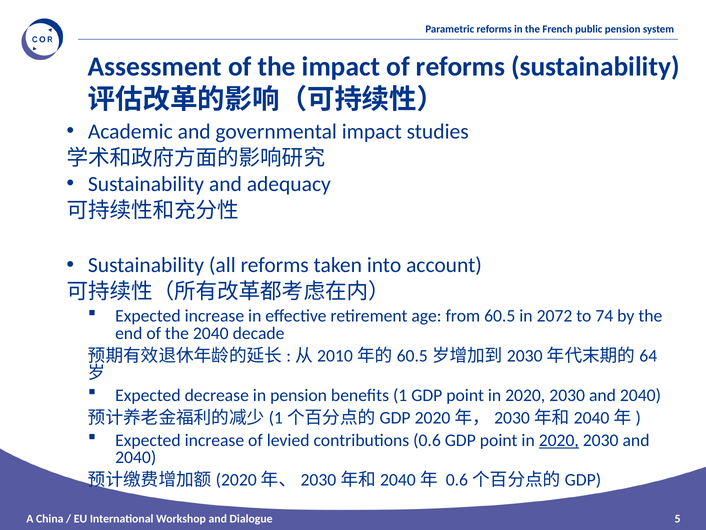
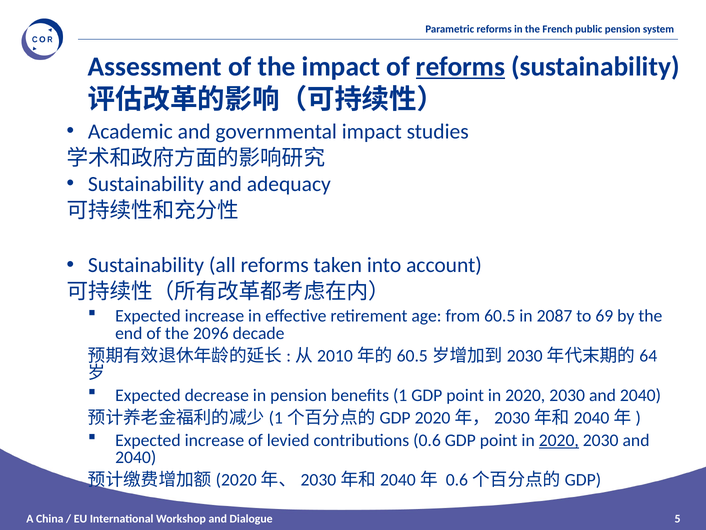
reforms at (460, 66) underline: none -> present
2072: 2072 -> 2087
74: 74 -> 69
the 2040: 2040 -> 2096
